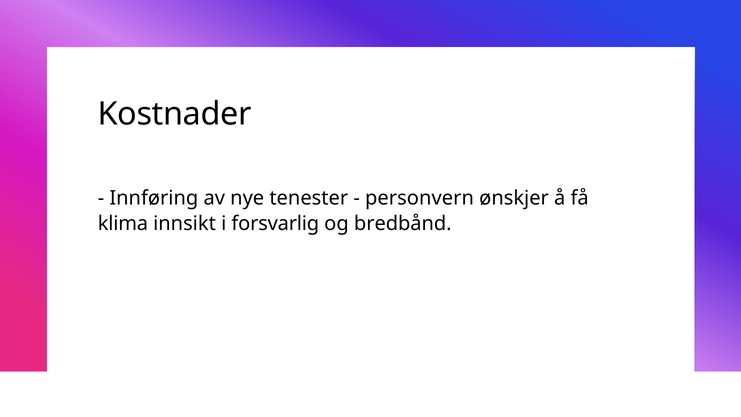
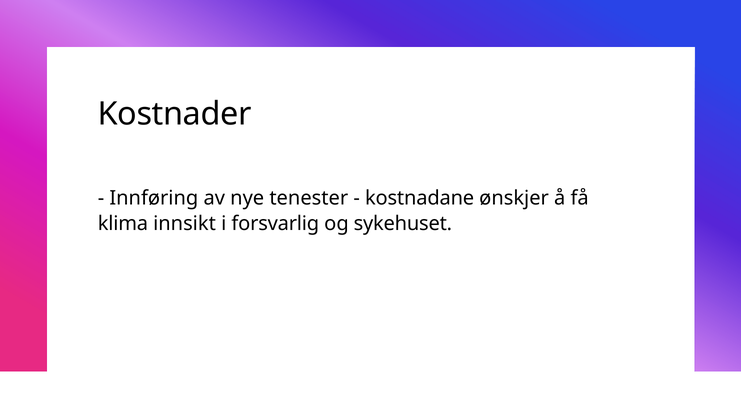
personvern: personvern -> kostnadane
bredbånd: bredbånd -> sykehuset
